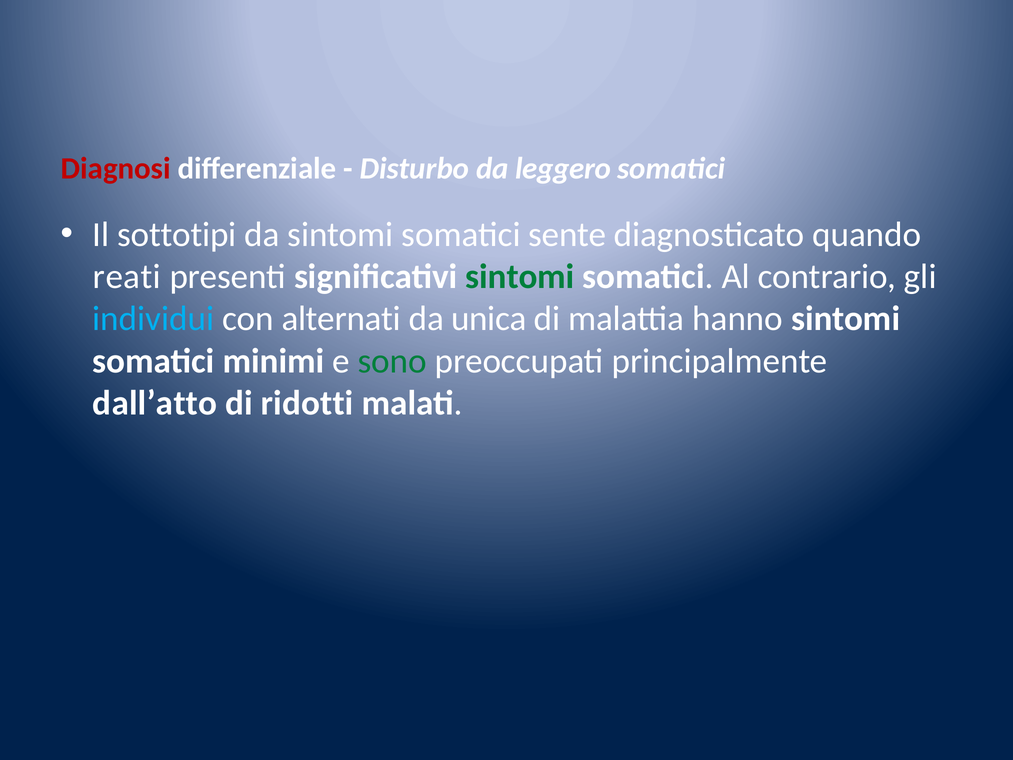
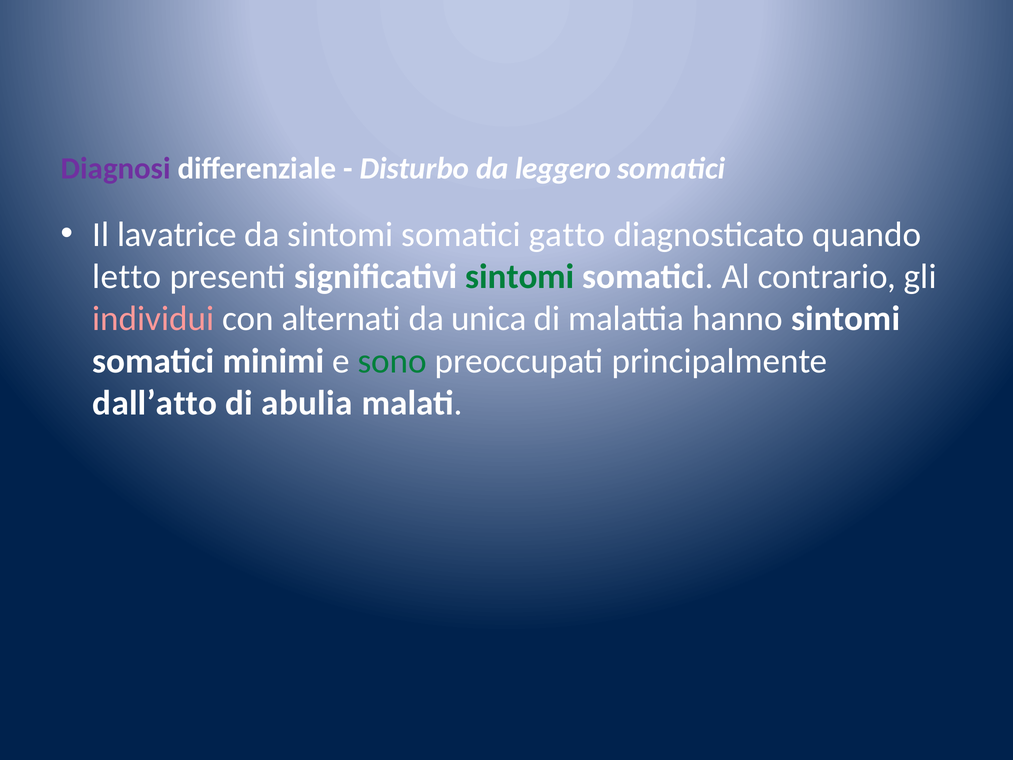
Diagnosi colour: red -> purple
sottotipi: sottotipi -> lavatrice
sente: sente -> gatto
reati: reati -> letto
individui colour: light blue -> pink
ridotti: ridotti -> abulia
